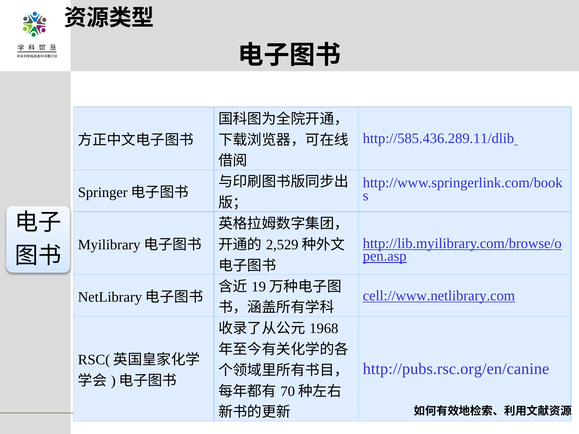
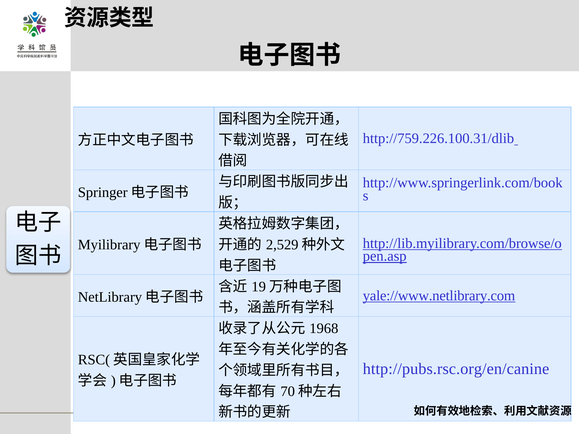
http://585.436.289.11/dlib: http://585.436.289.11/dlib -> http://759.226.100.31/dlib
cell://www.netlibrary.com: cell://www.netlibrary.com -> yale://www.netlibrary.com
